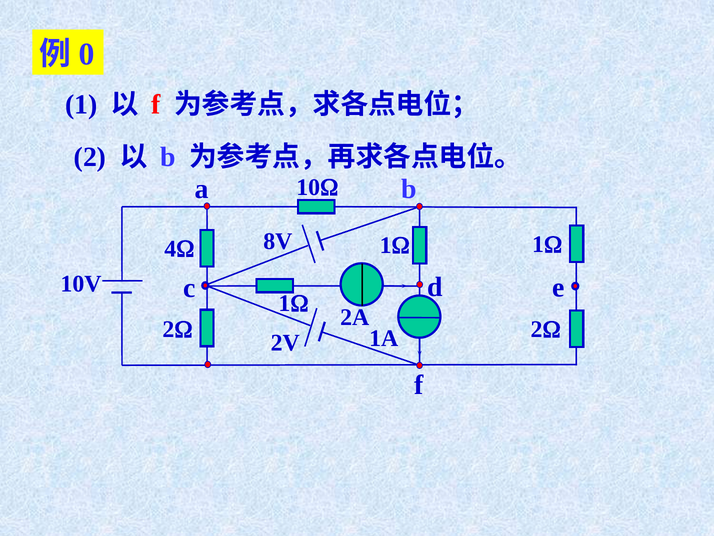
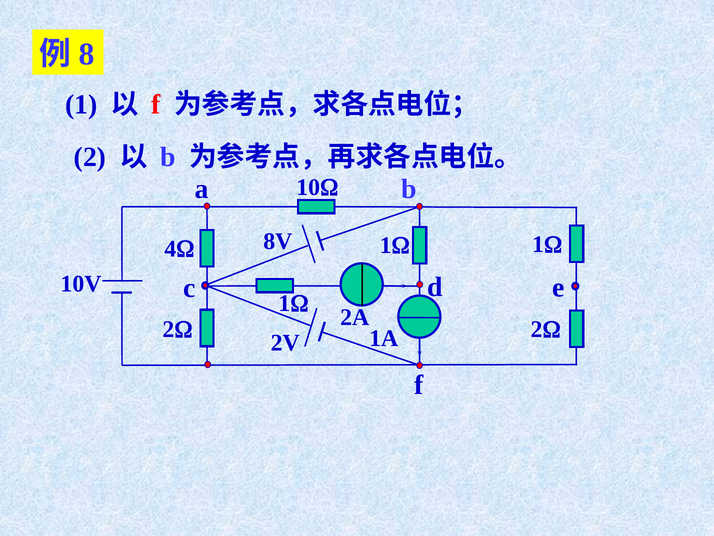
0: 0 -> 8
